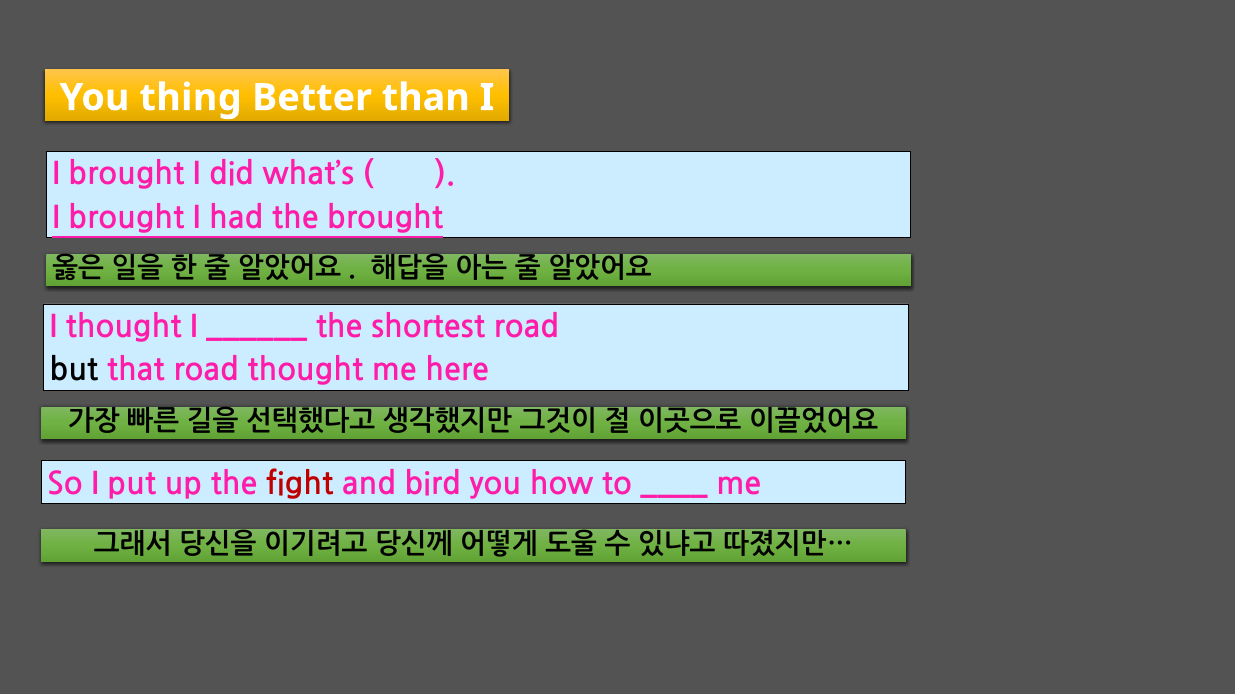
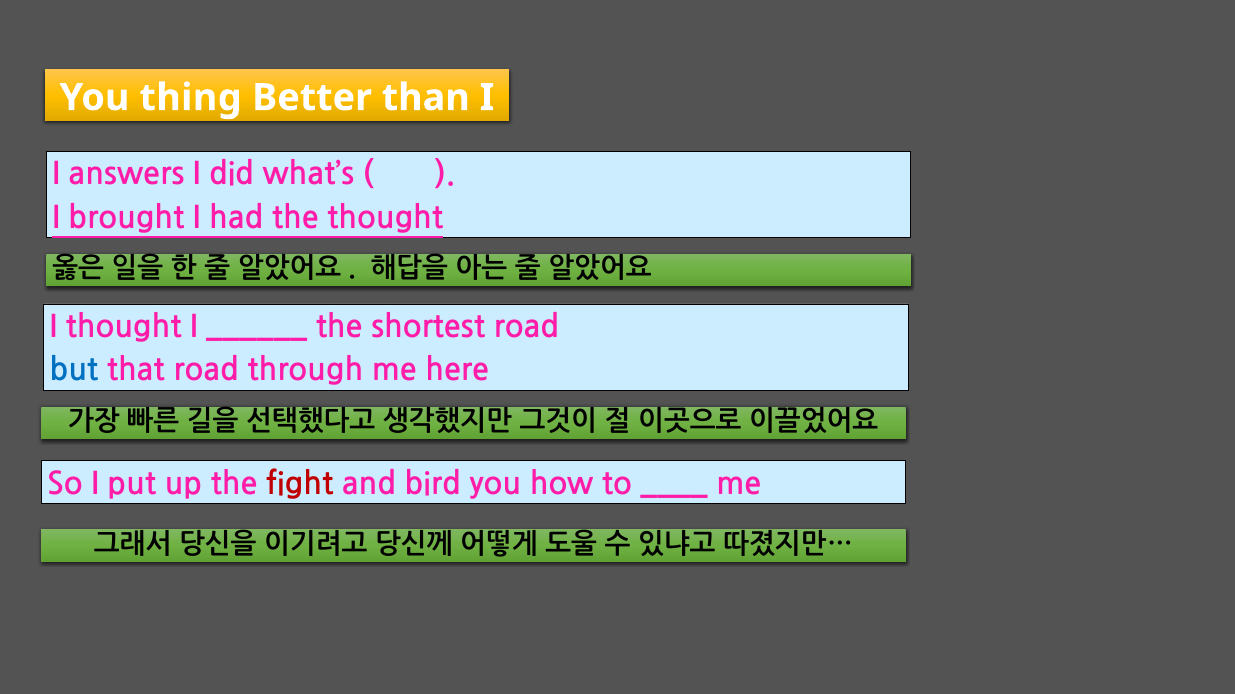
brought at (126, 175): brought -> answers
the brought: brought -> thought
but colour: black -> blue
road thought: thought -> through
